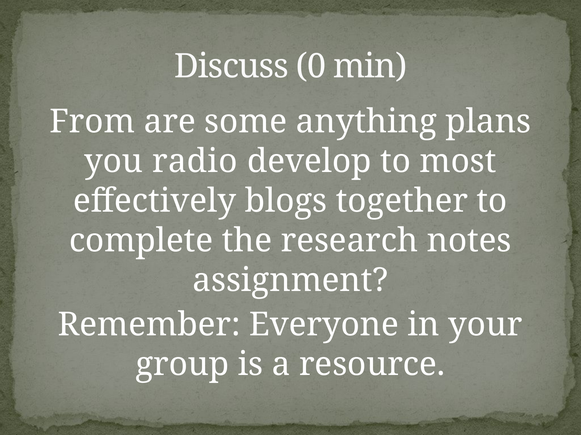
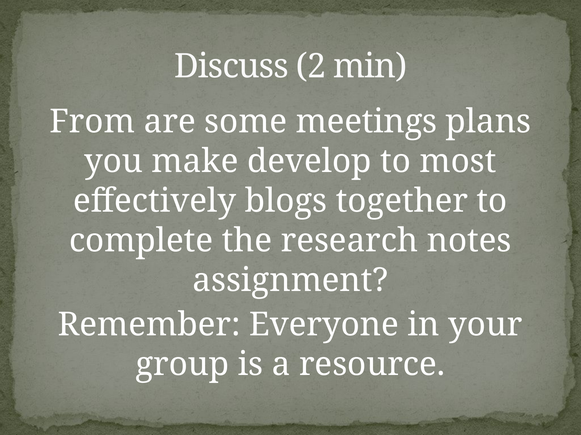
0: 0 -> 2
anything: anything -> meetings
radio: radio -> make
